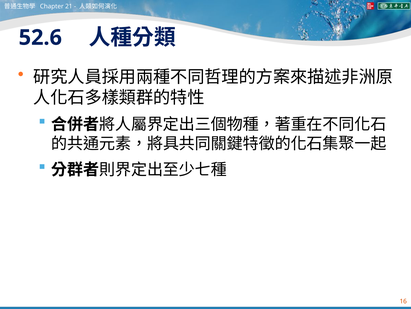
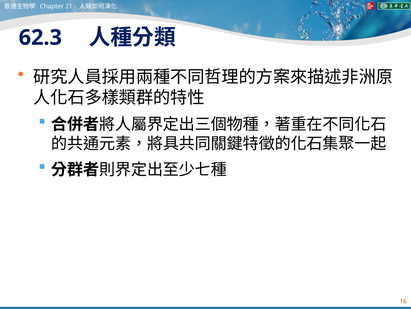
52.6: 52.6 -> 62.3
